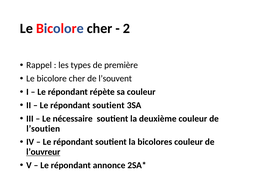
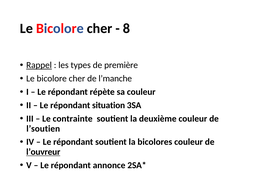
2: 2 -> 8
Rappel underline: none -> present
l’souvent: l’souvent -> l’manche
soutient at (108, 105): soutient -> situation
nécessaire: nécessaire -> contrainte
